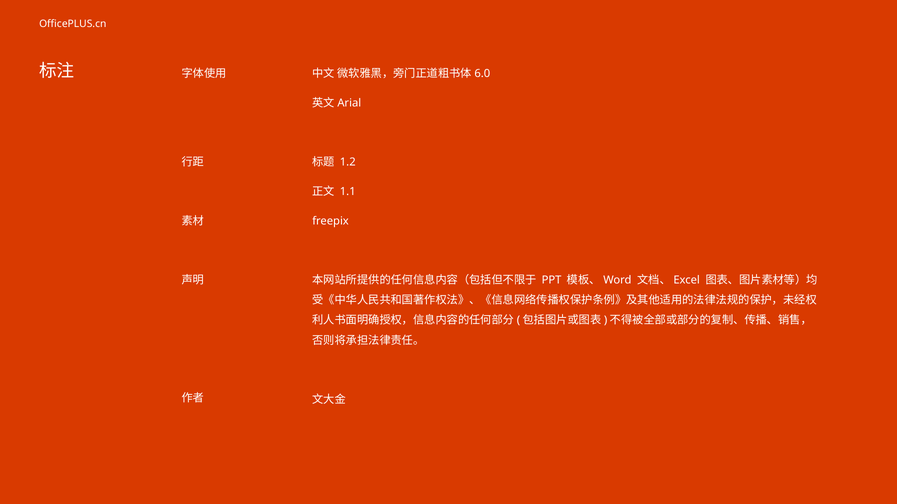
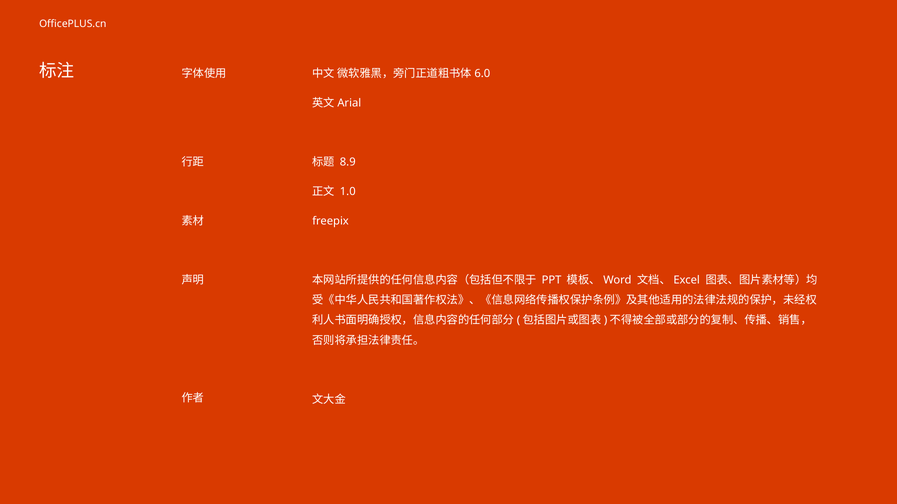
1.2: 1.2 -> 8.9
1.1: 1.1 -> 1.0
